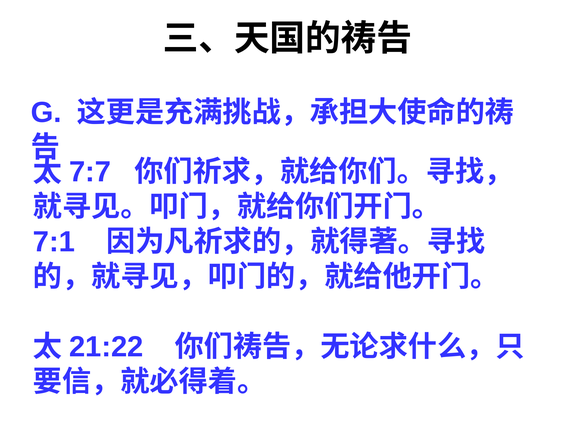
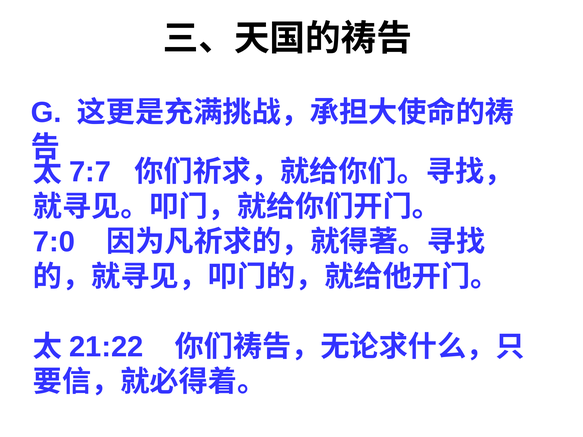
7:1: 7:1 -> 7:0
